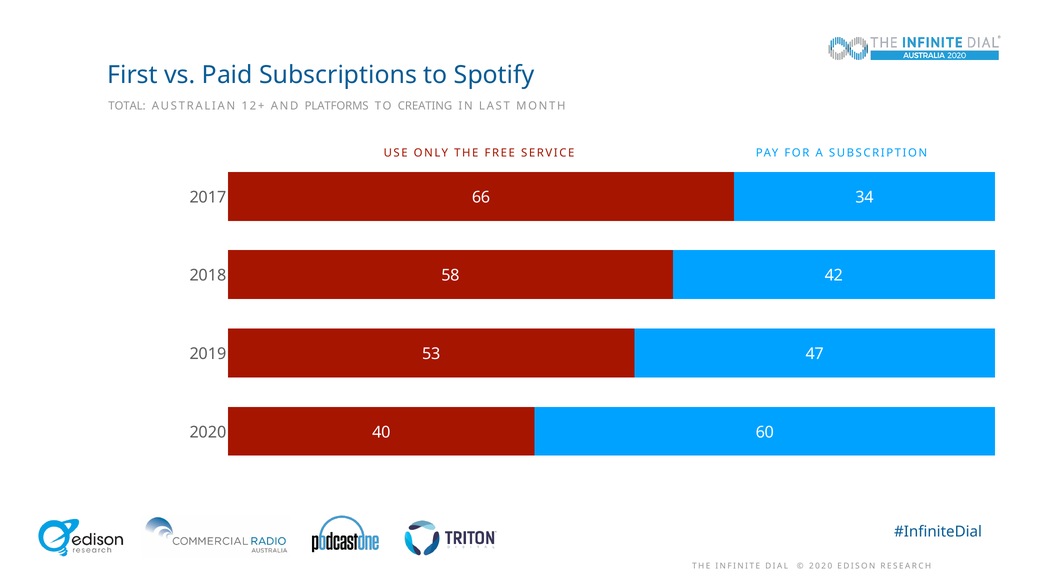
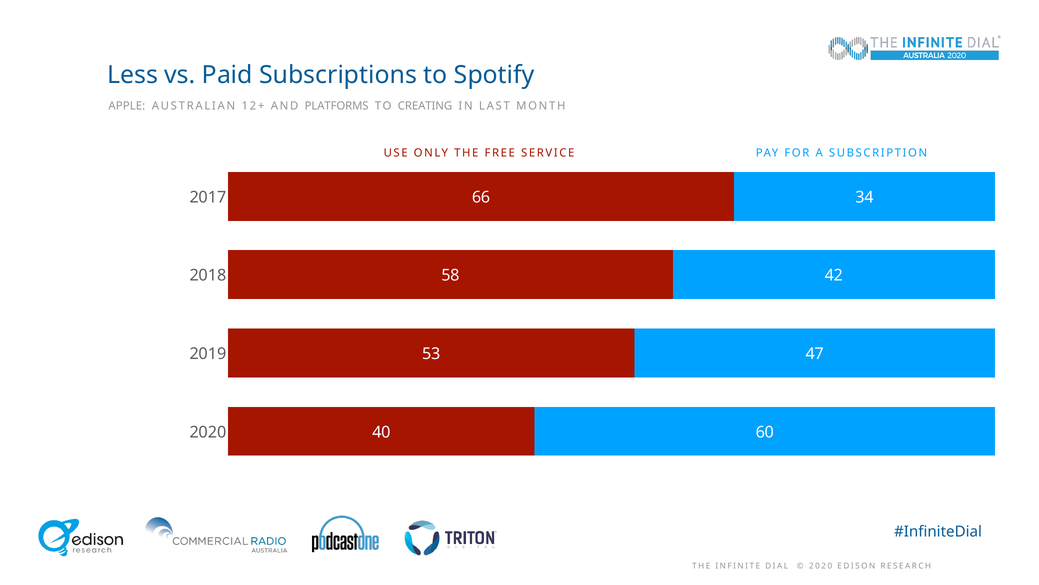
First: First -> Less
TOTAL: TOTAL -> APPLE
